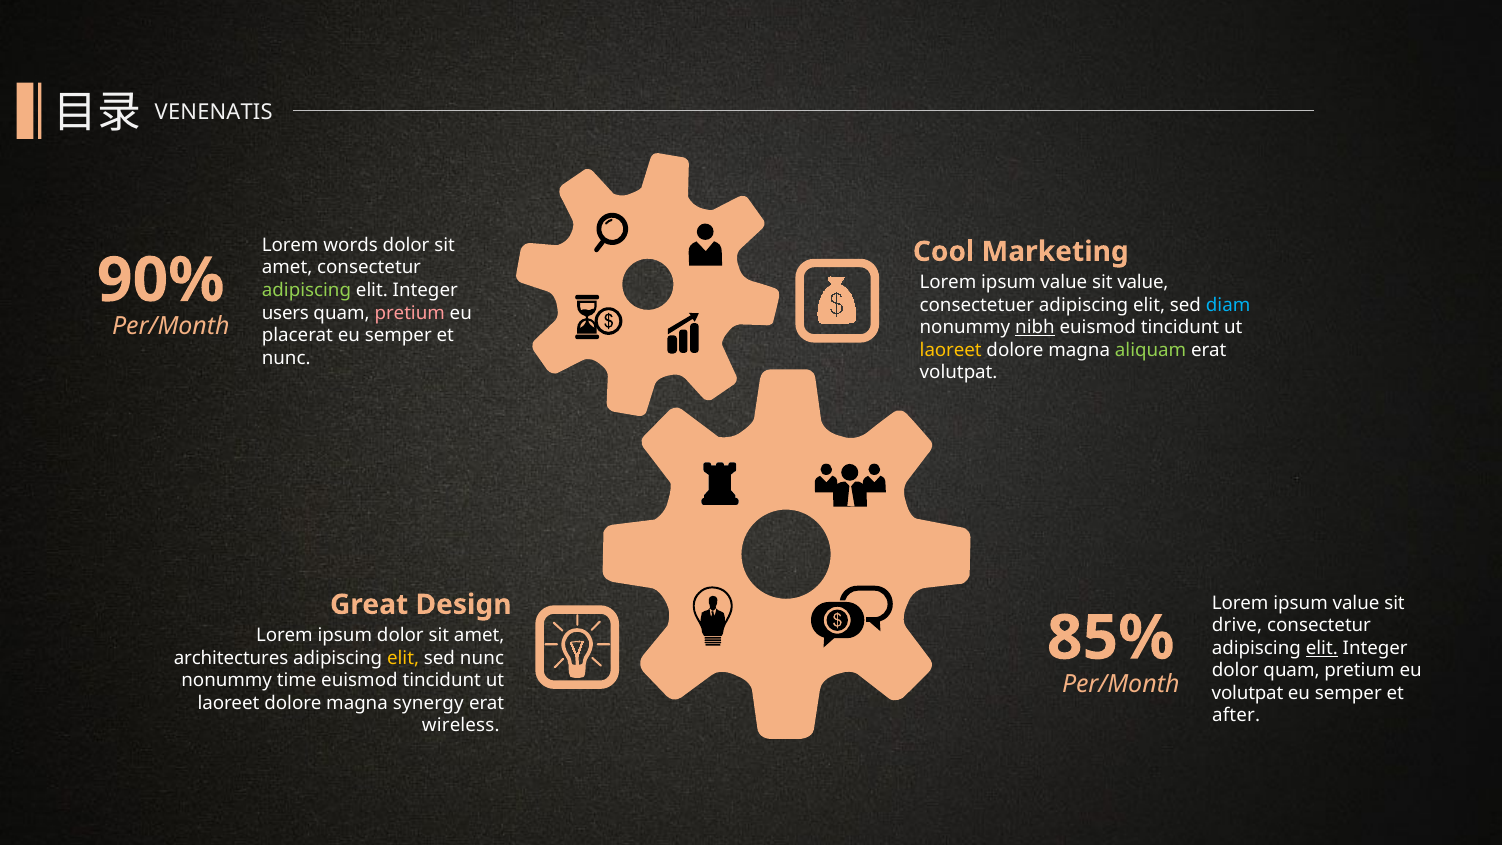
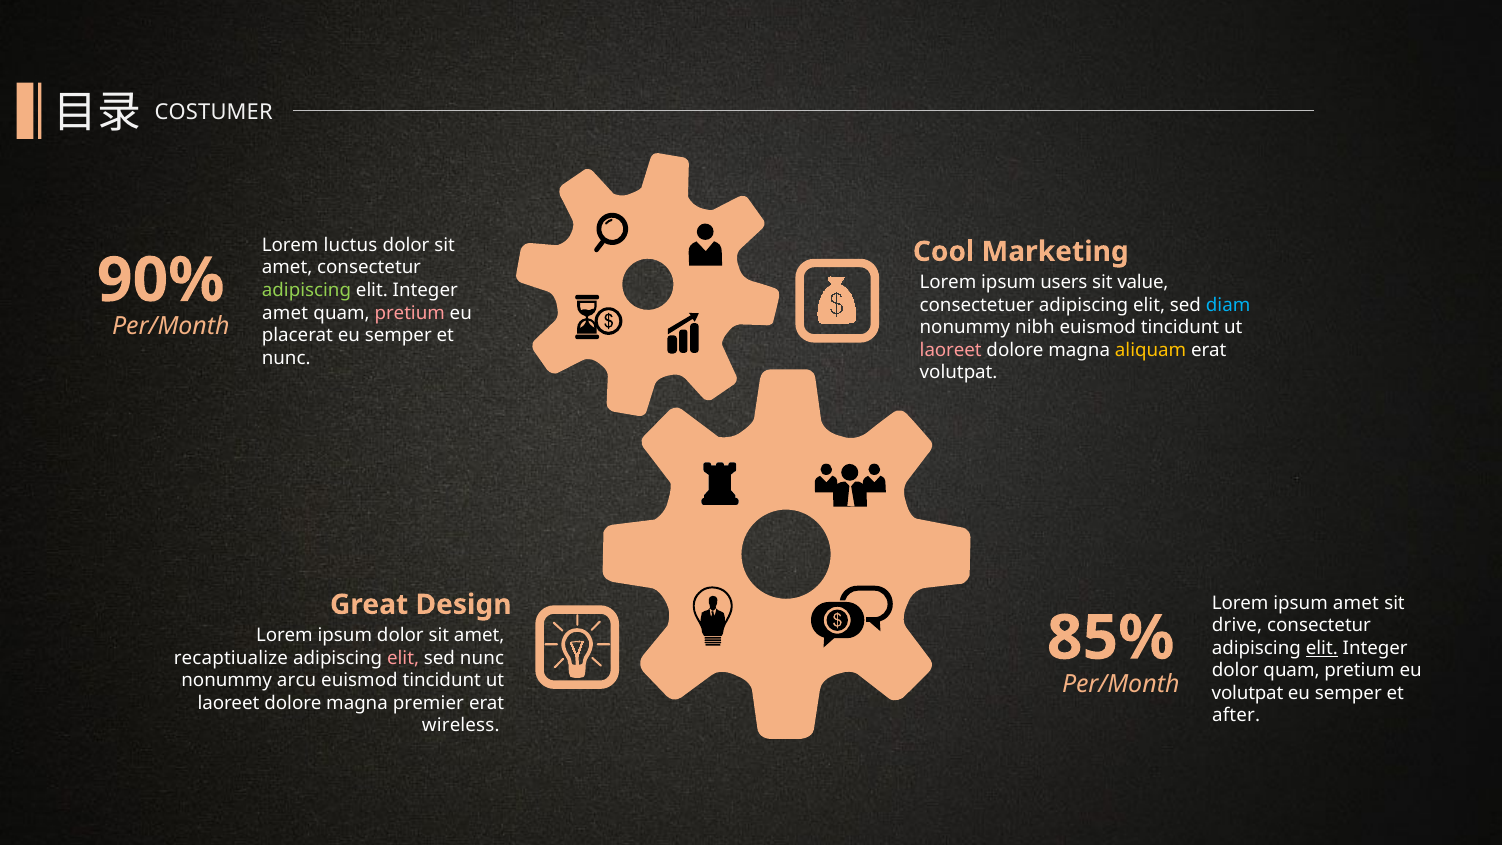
VENENATIS: VENENATIS -> COSTUMER
words: words -> luctus
value at (1064, 282): value -> users
users at (285, 313): users -> amet
nibh underline: present -> none
laoreet at (951, 350) colour: yellow -> pink
aliquam colour: light green -> yellow
Design Lorem ipsum value: value -> amet
architectures: architectures -> recaptiualize
elit at (403, 658) colour: yellow -> pink
time: time -> arcu
synergy: synergy -> premier
